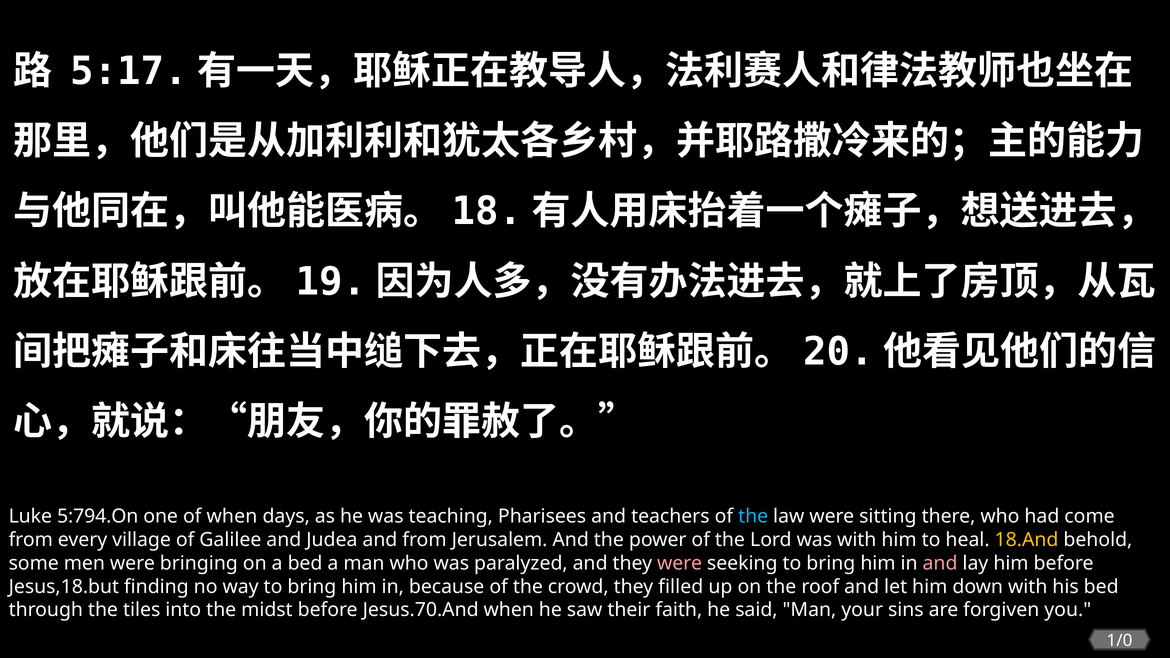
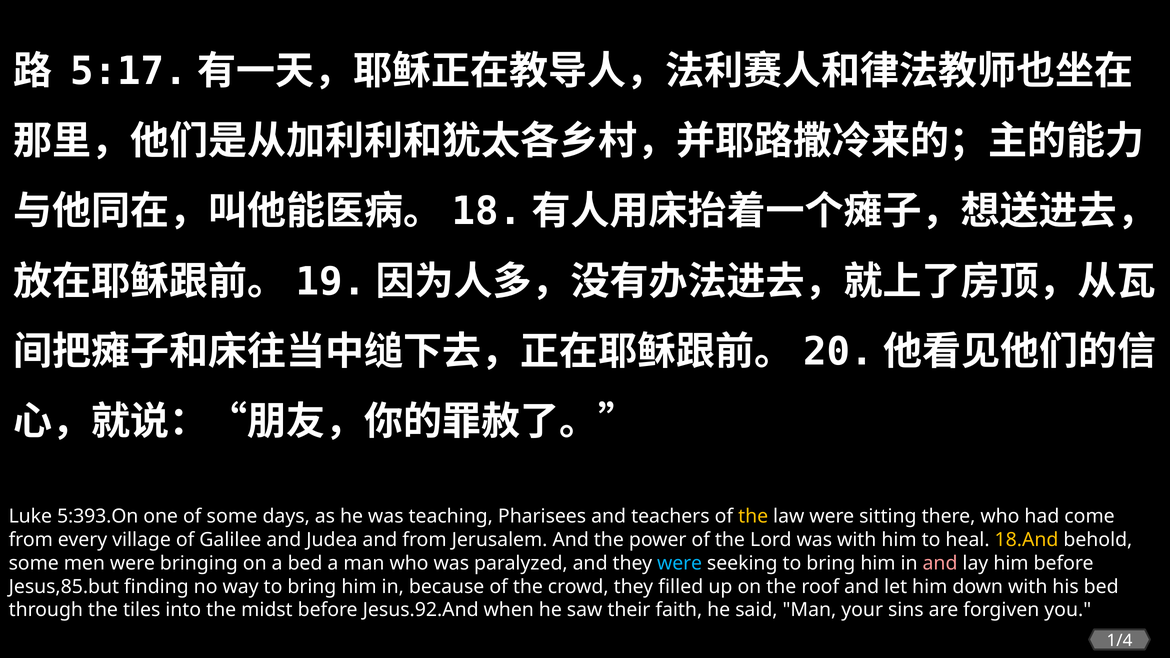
5:794.On: 5:794.On -> 5:393.On
of when: when -> some
the at (753, 517) colour: light blue -> yellow
were at (680, 563) colour: pink -> light blue
Jesus,18.but: Jesus,18.but -> Jesus,85.but
Jesus.70.And: Jesus.70.And -> Jesus.92.And
1/0: 1/0 -> 1/4
